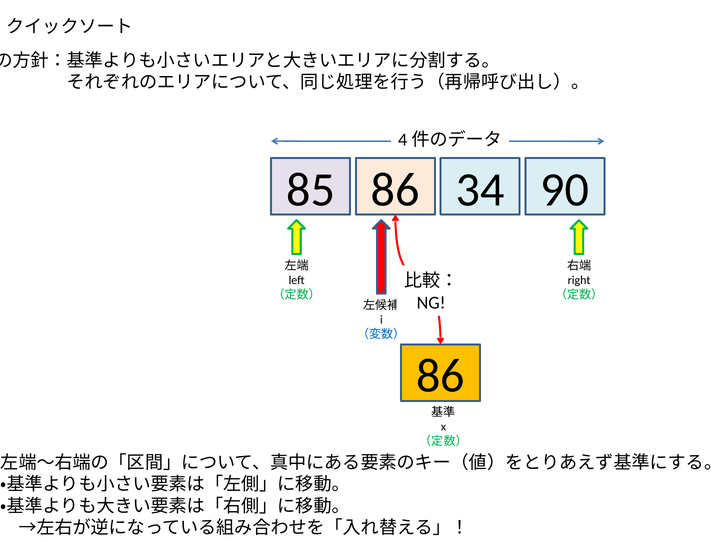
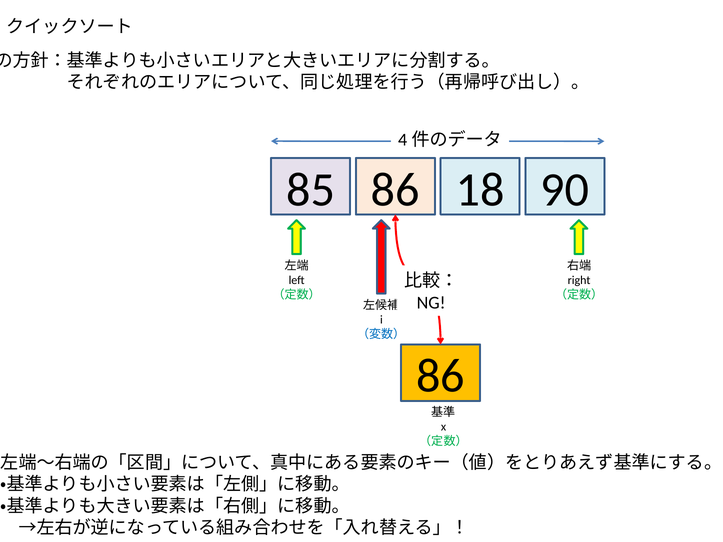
34: 34 -> 18
